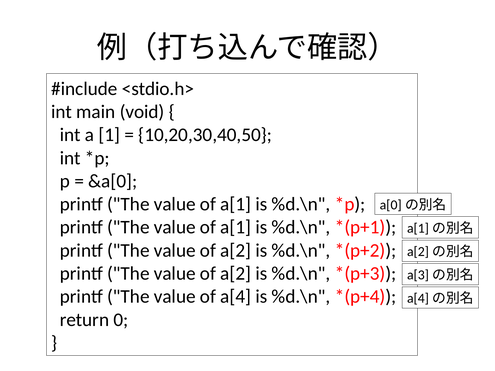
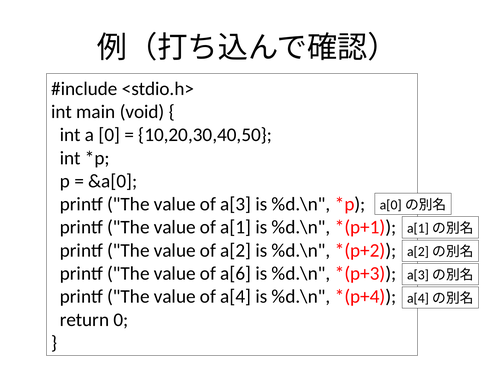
a 1: 1 -> 0
a[1 at (236, 204): a[1 -> a[3
a[2 at (236, 274): a[2 -> a[6
